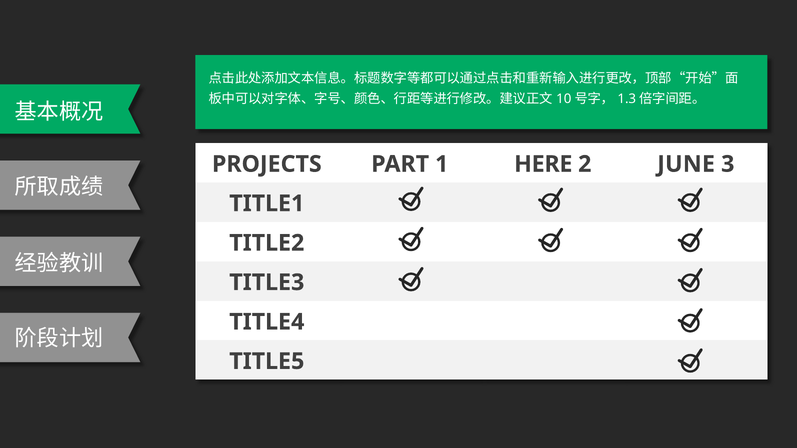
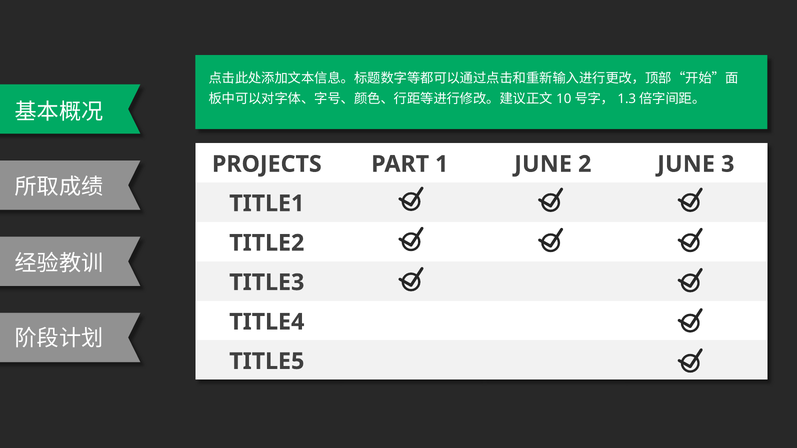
1 HERE: HERE -> JUNE
